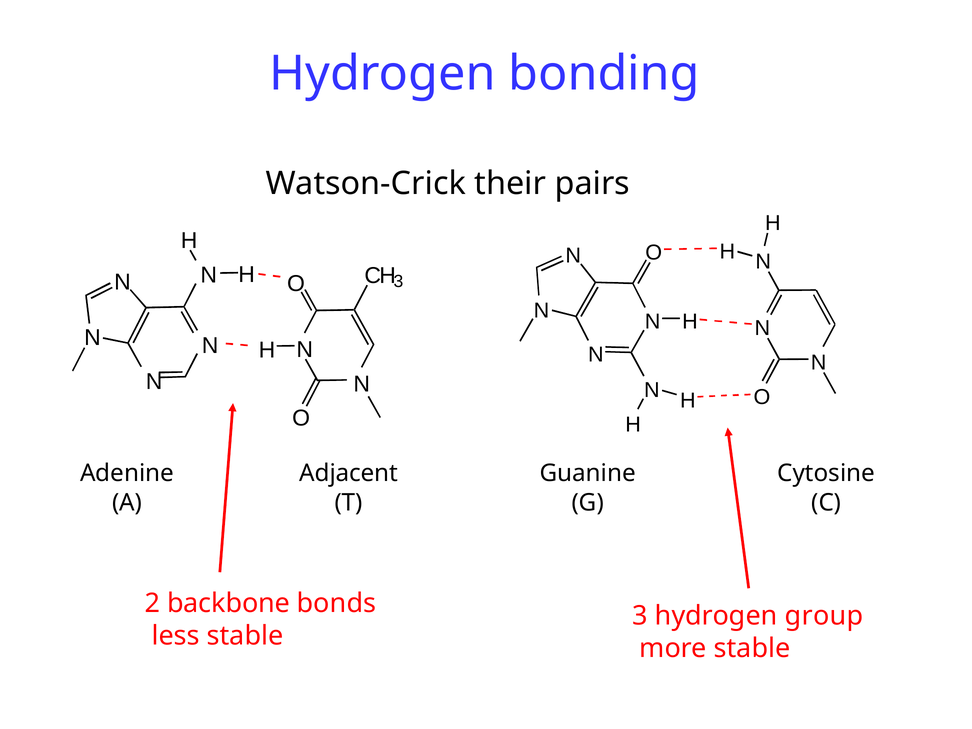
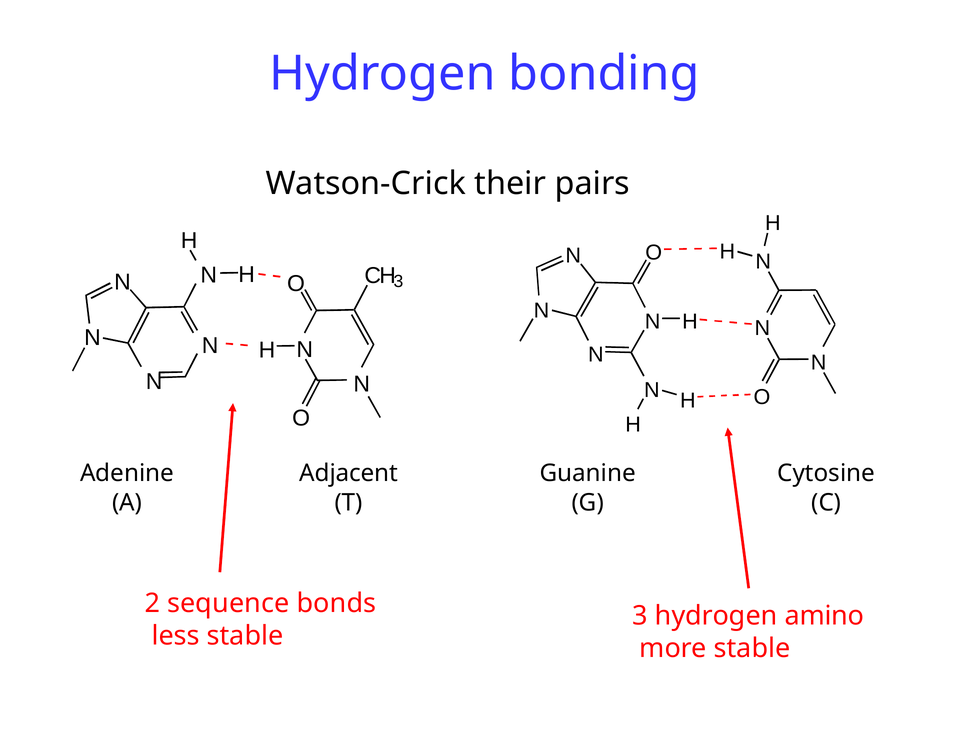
backbone: backbone -> sequence
group: group -> amino
